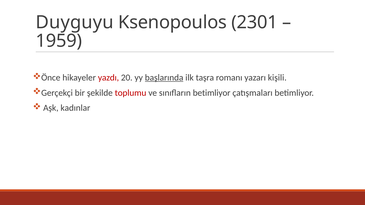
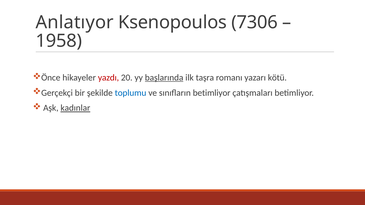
Duyguyu: Duyguyu -> Anlatıyor
2301: 2301 -> 7306
1959: 1959 -> 1958
kişili: kişili -> kötü
toplumu colour: red -> blue
kadınlar underline: none -> present
